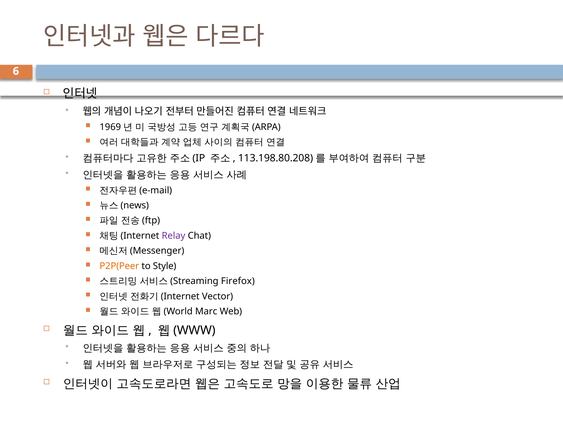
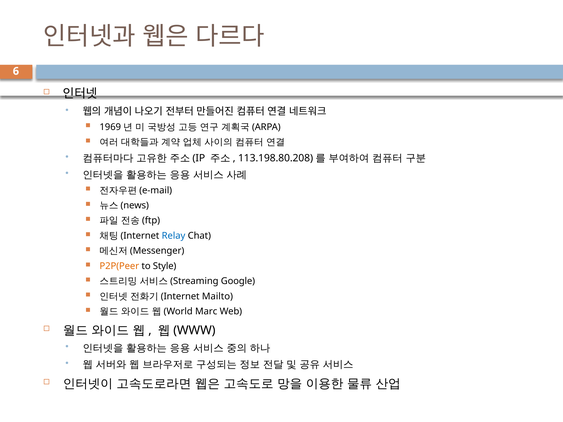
Relay colour: purple -> blue
Firefox: Firefox -> Google
Vector: Vector -> Mailto
